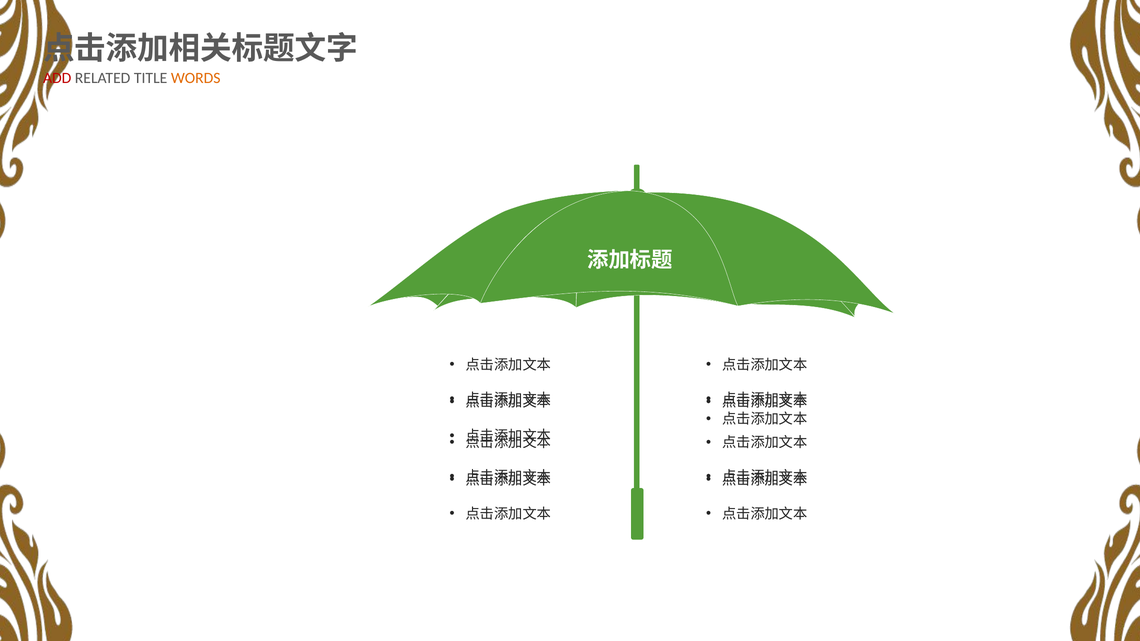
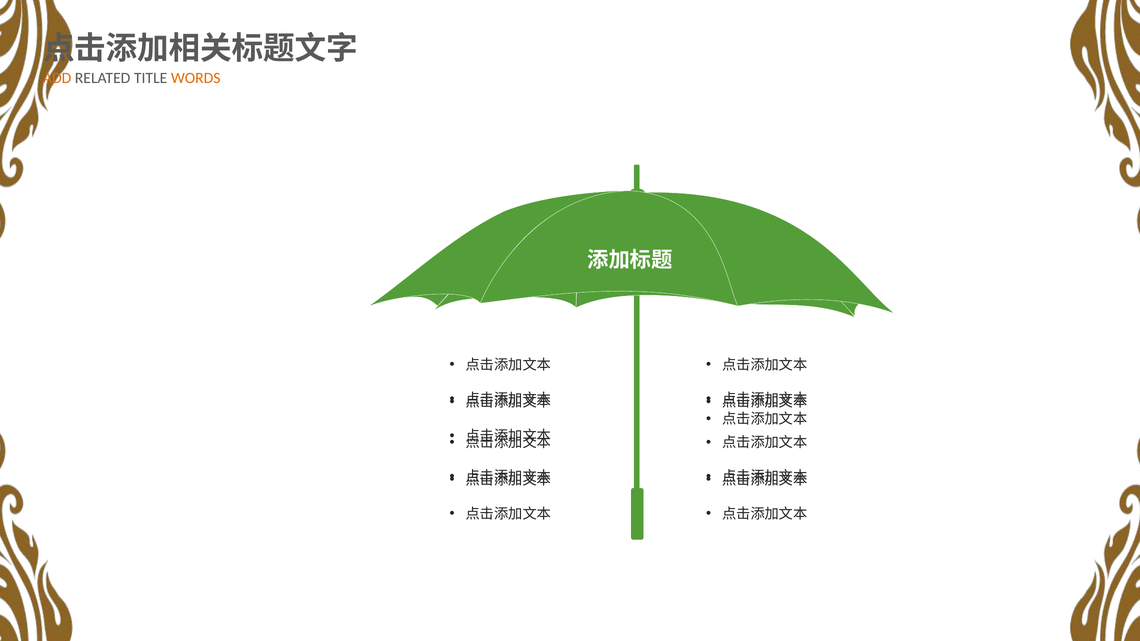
ADD colour: red -> orange
